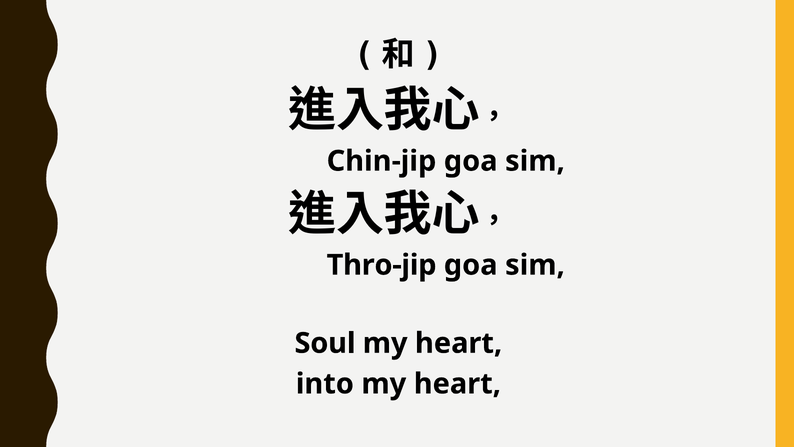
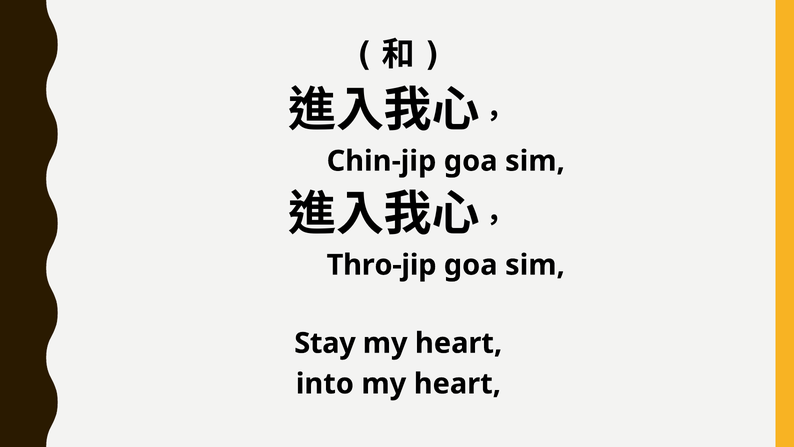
Soul: Soul -> Stay
